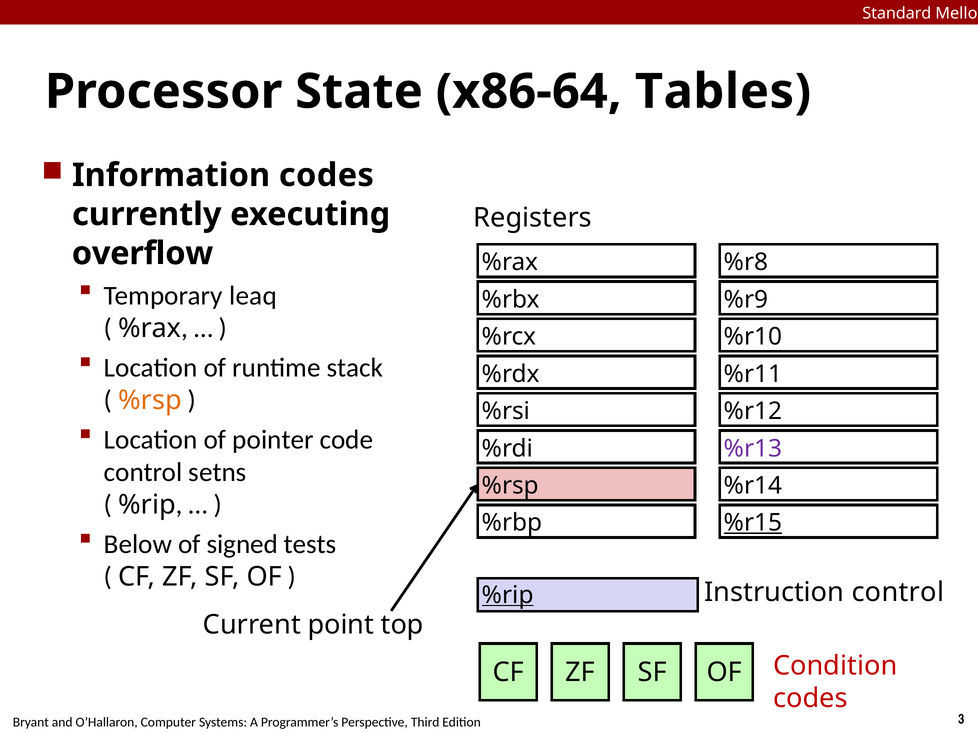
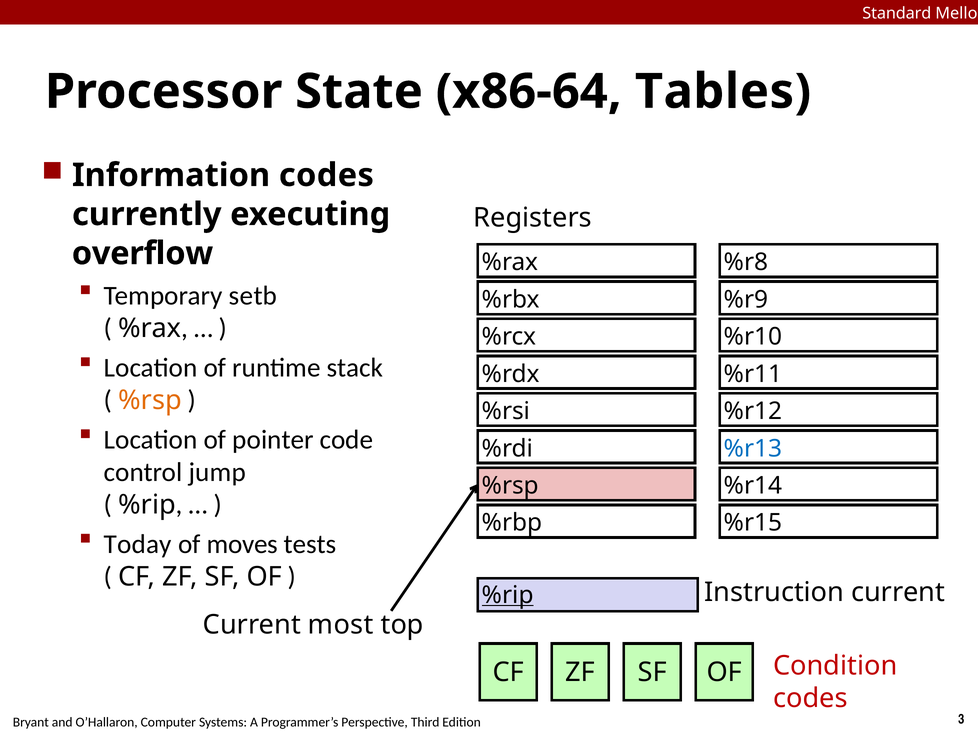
leaq: leaq -> setb
%r13 colour: purple -> blue
setns: setns -> jump
%r15 underline: present -> none
Below: Below -> Today
signed: signed -> moves
Instruction control: control -> current
point: point -> most
